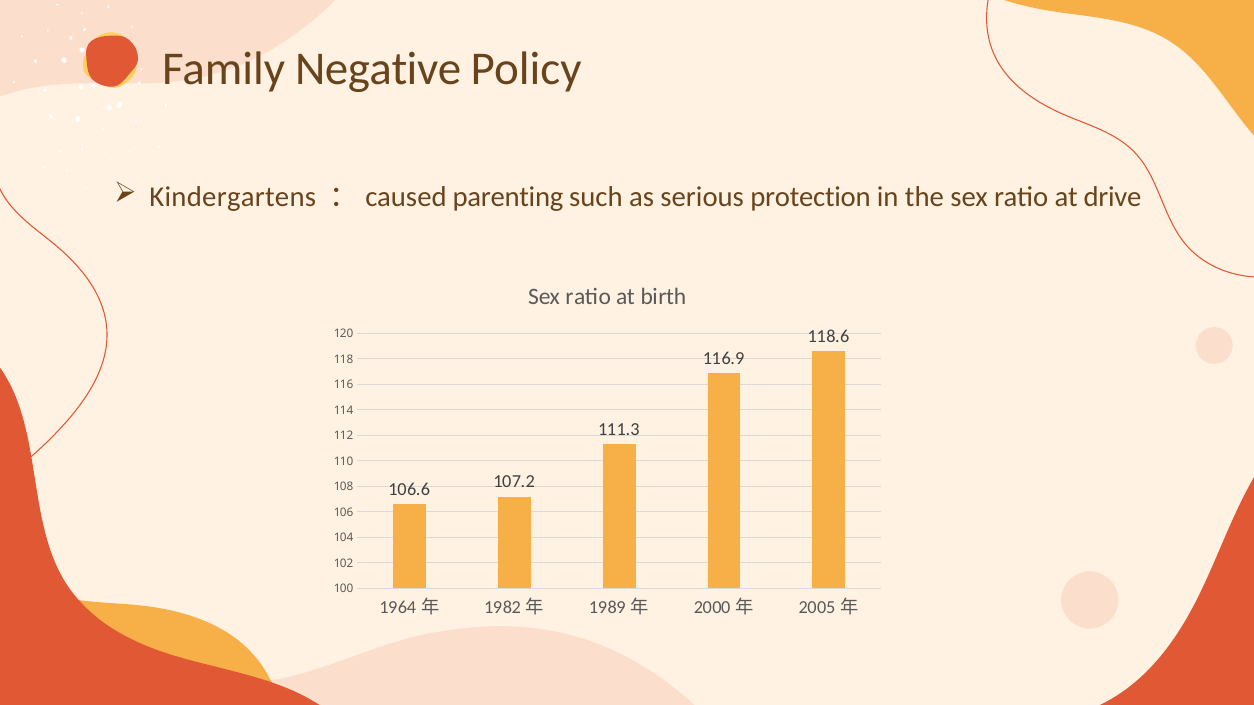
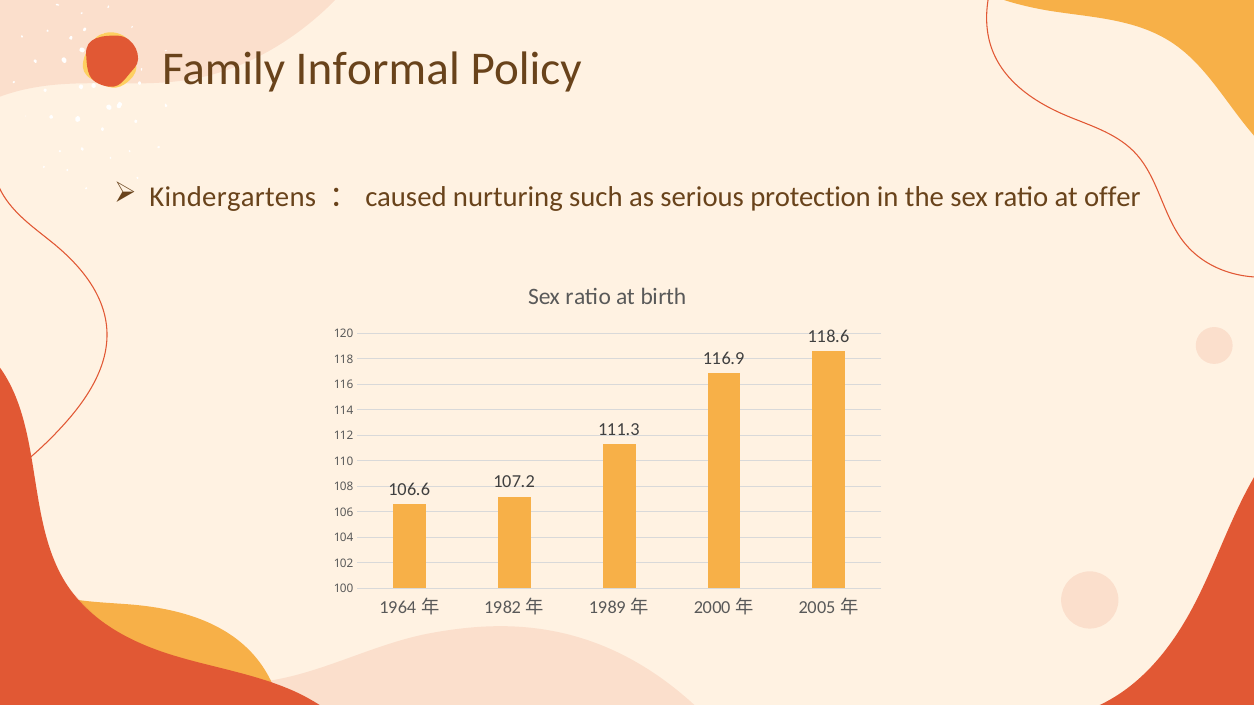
Negative: Negative -> Informal
parenting: parenting -> nurturing
drive: drive -> offer
